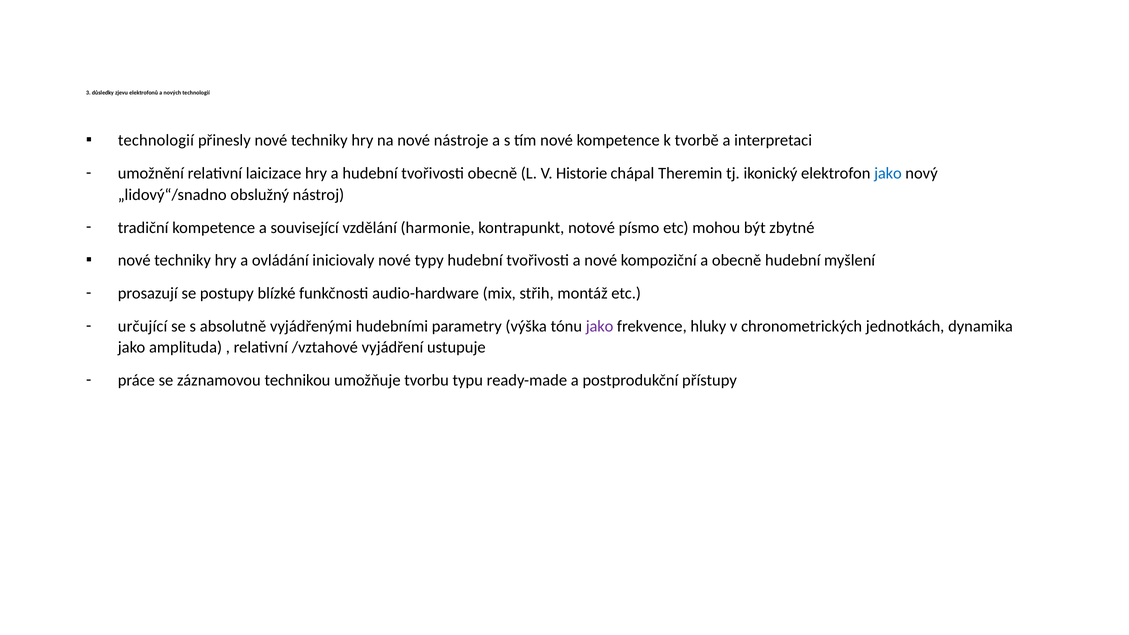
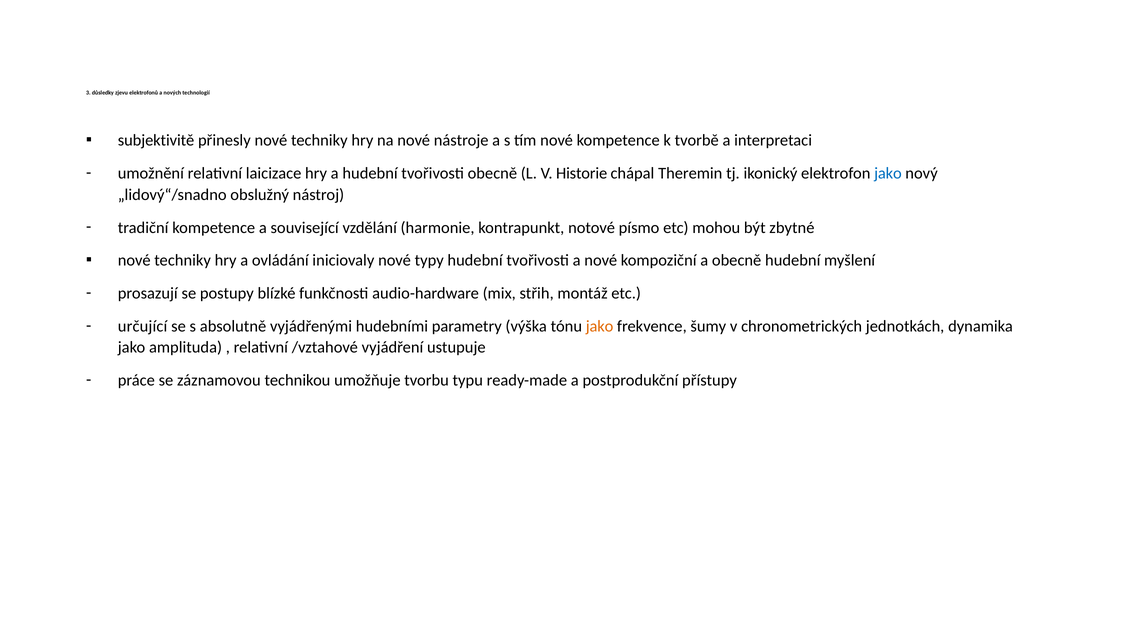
technologií at (156, 141): technologií -> subjektivitě
jako at (600, 326) colour: purple -> orange
hluky: hluky -> šumy
